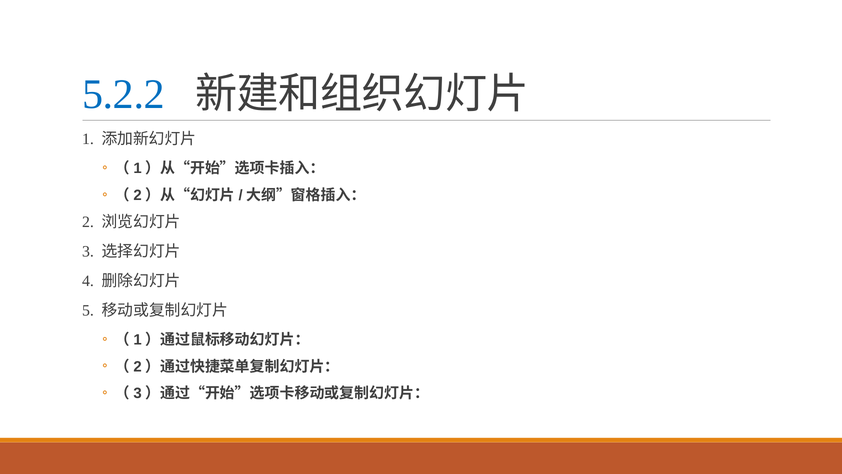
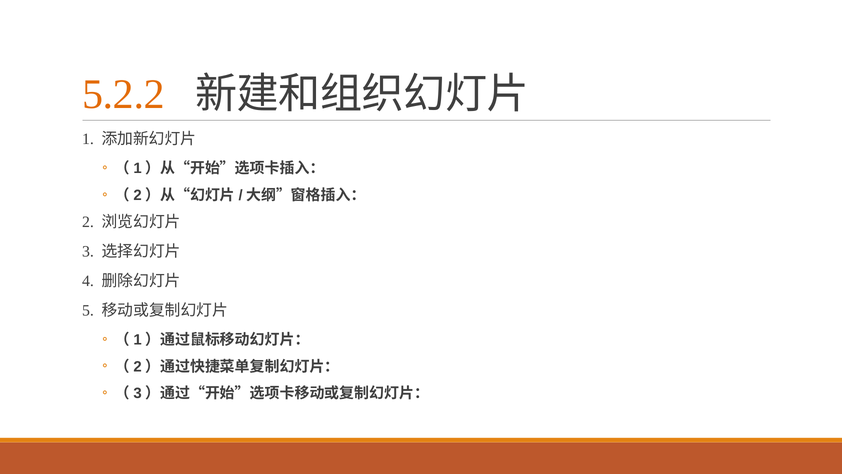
5.2.2 colour: blue -> orange
